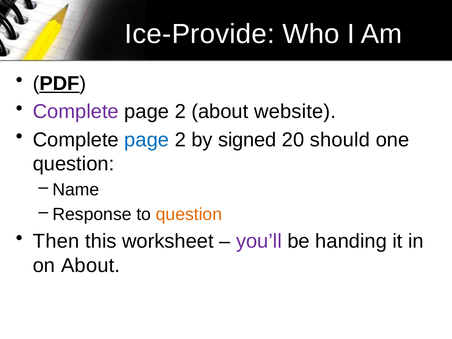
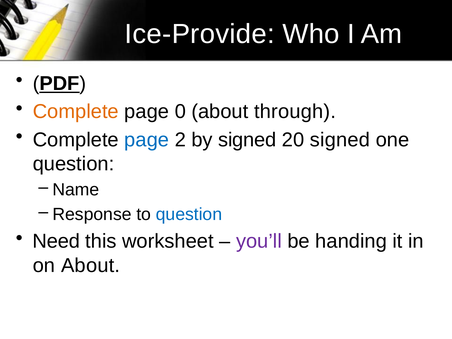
Complete at (76, 112) colour: purple -> orange
2 at (180, 112): 2 -> 0
website: website -> through
20 should: should -> signed
question at (189, 214) colour: orange -> blue
Then: Then -> Need
